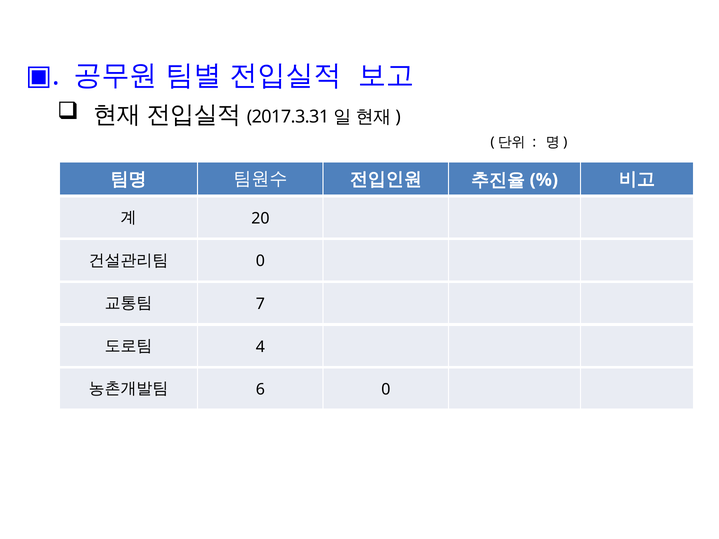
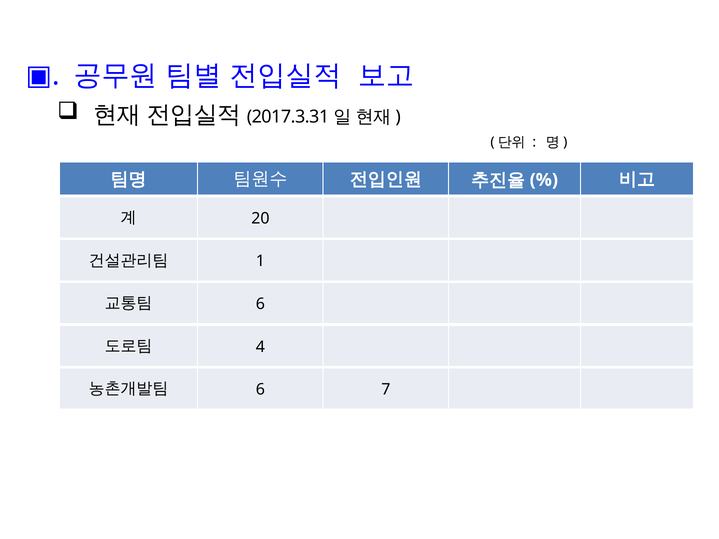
0 at (260, 261): 0 -> 1
7 at (260, 304): 7 -> 6
6 0: 0 -> 7
